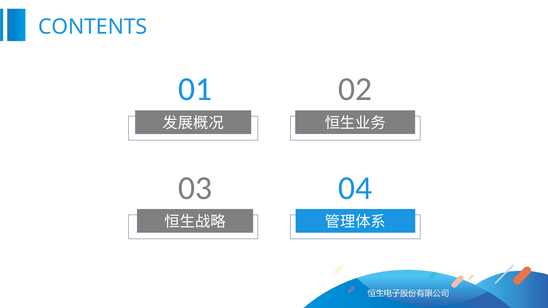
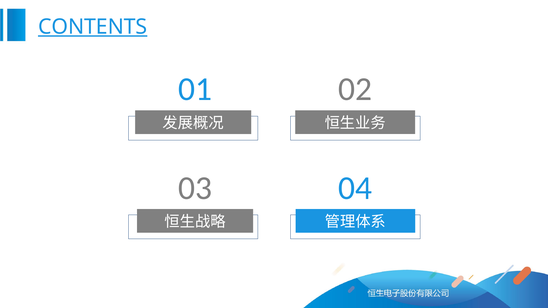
CONTENTS underline: none -> present
